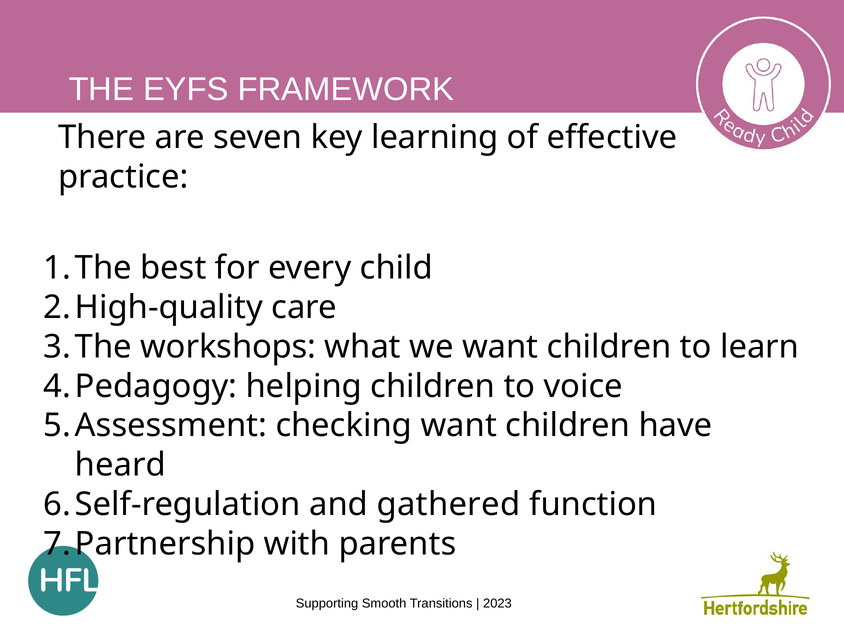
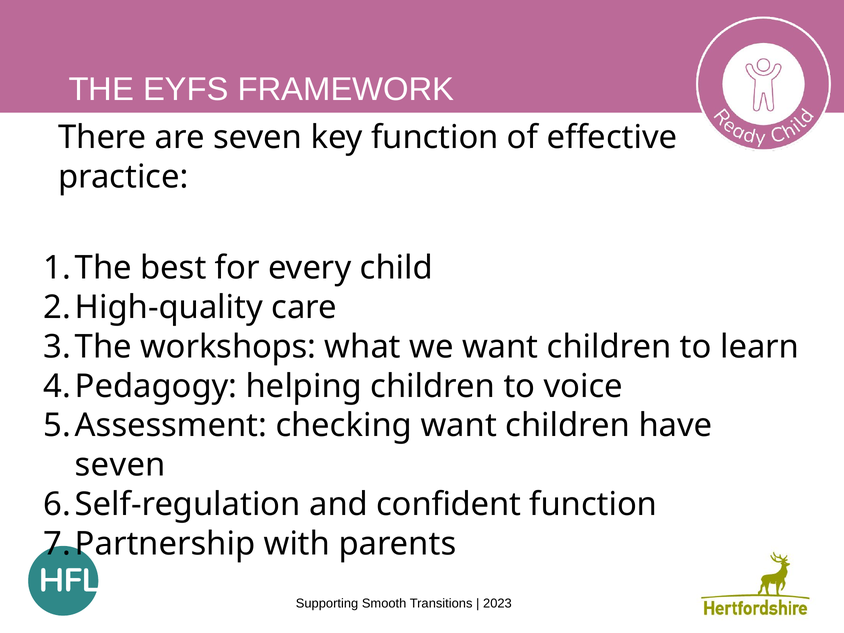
key learning: learning -> function
heard at (120, 465): heard -> seven
gathered: gathered -> confident
